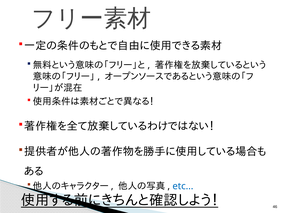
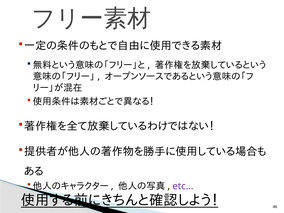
etc colour: blue -> purple
